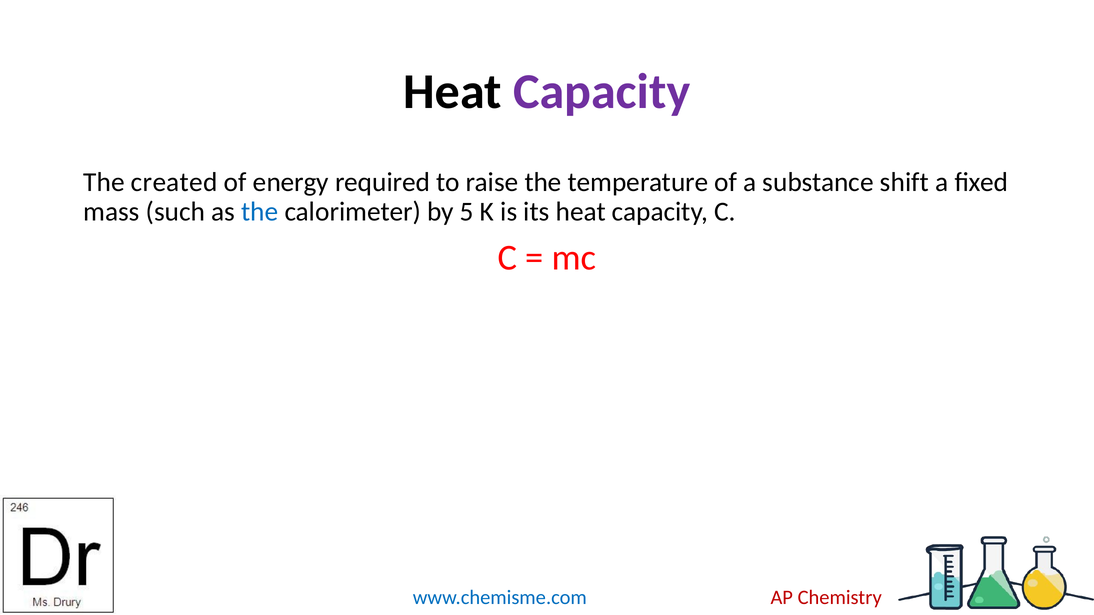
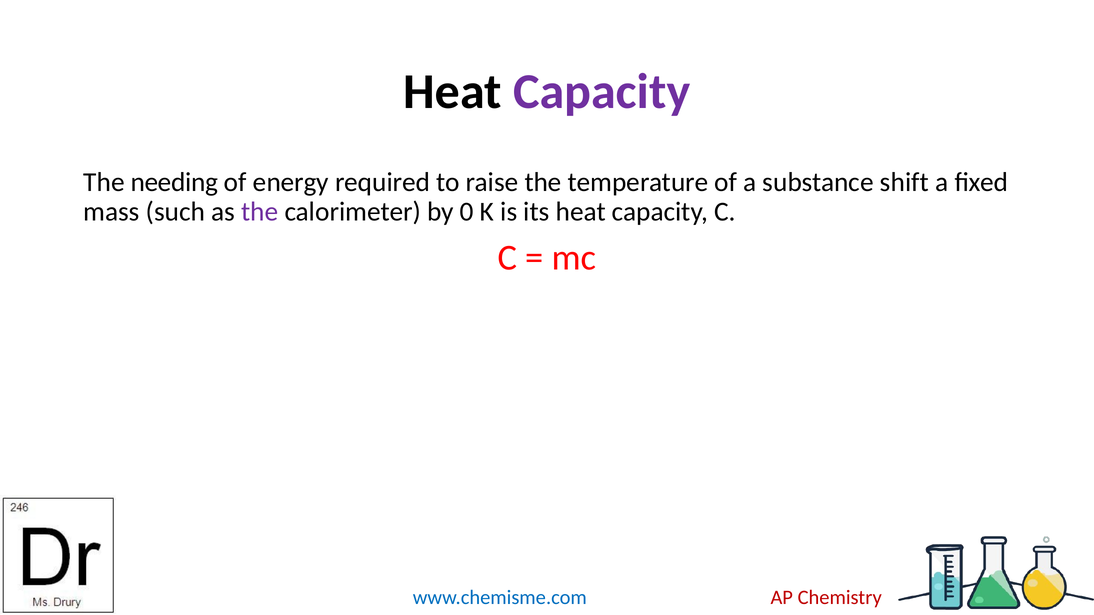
created: created -> needing
the at (260, 212) colour: blue -> purple
5: 5 -> 0
